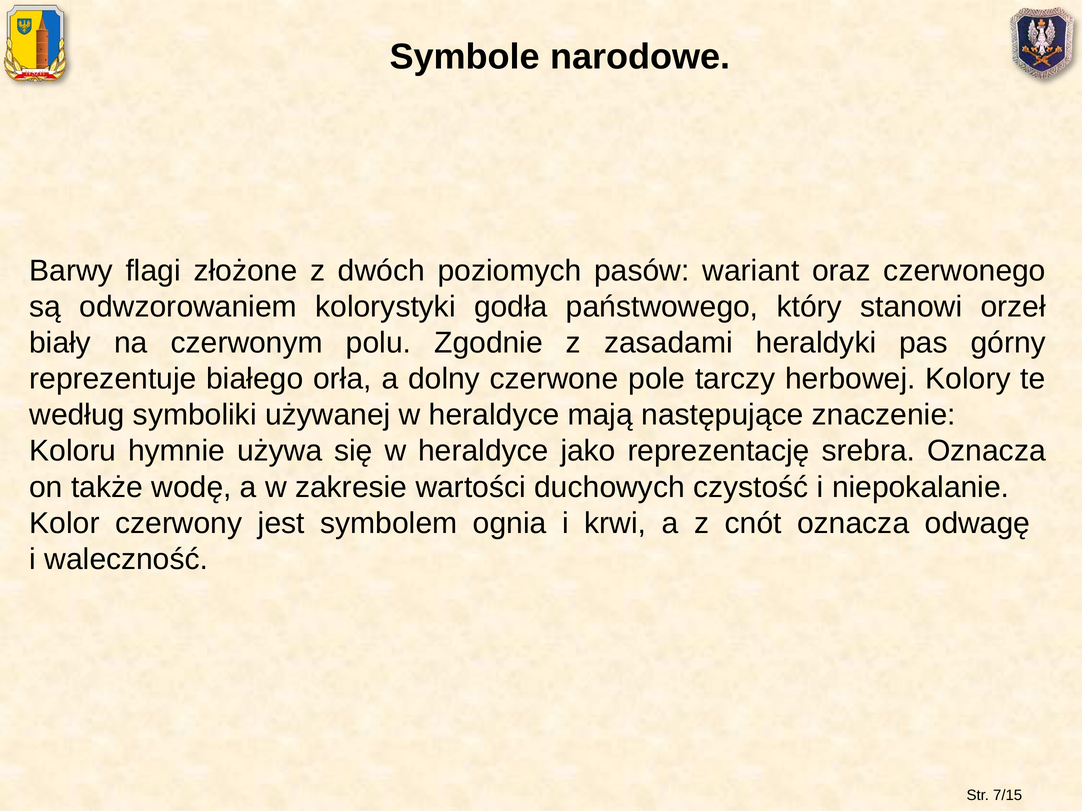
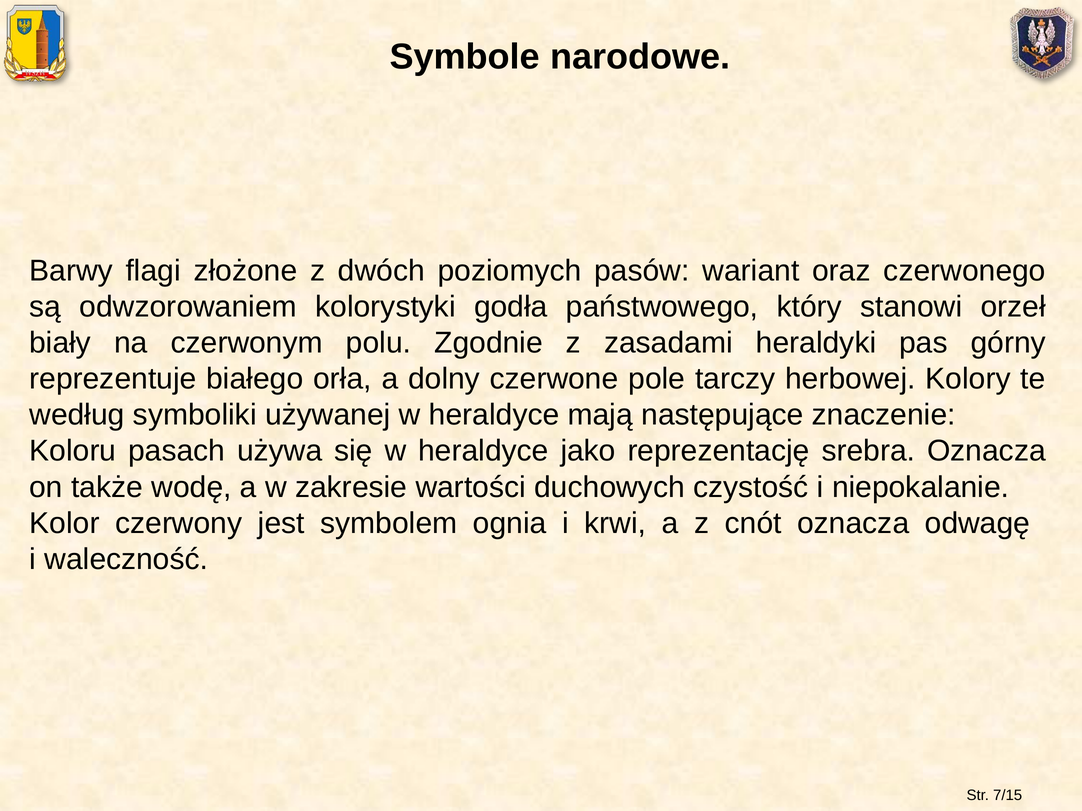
hymnie: hymnie -> pasach
